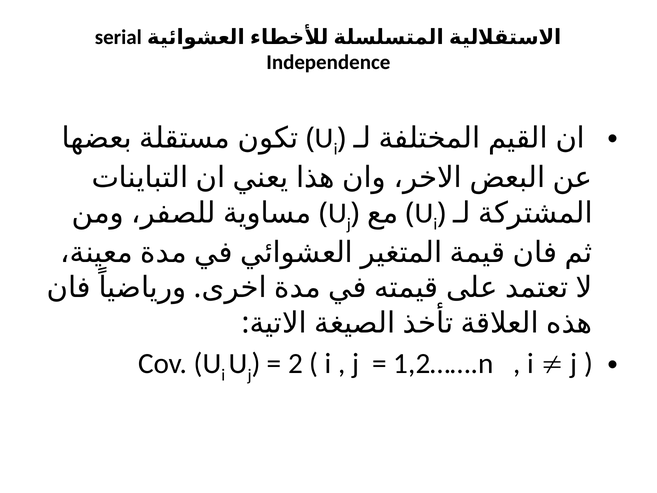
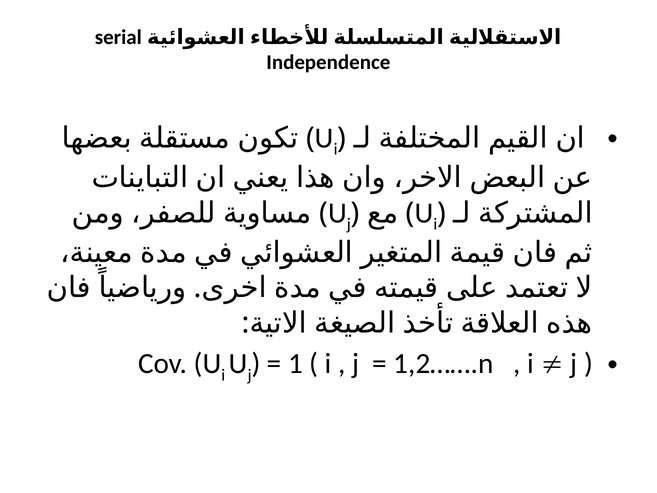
2: 2 -> 1
